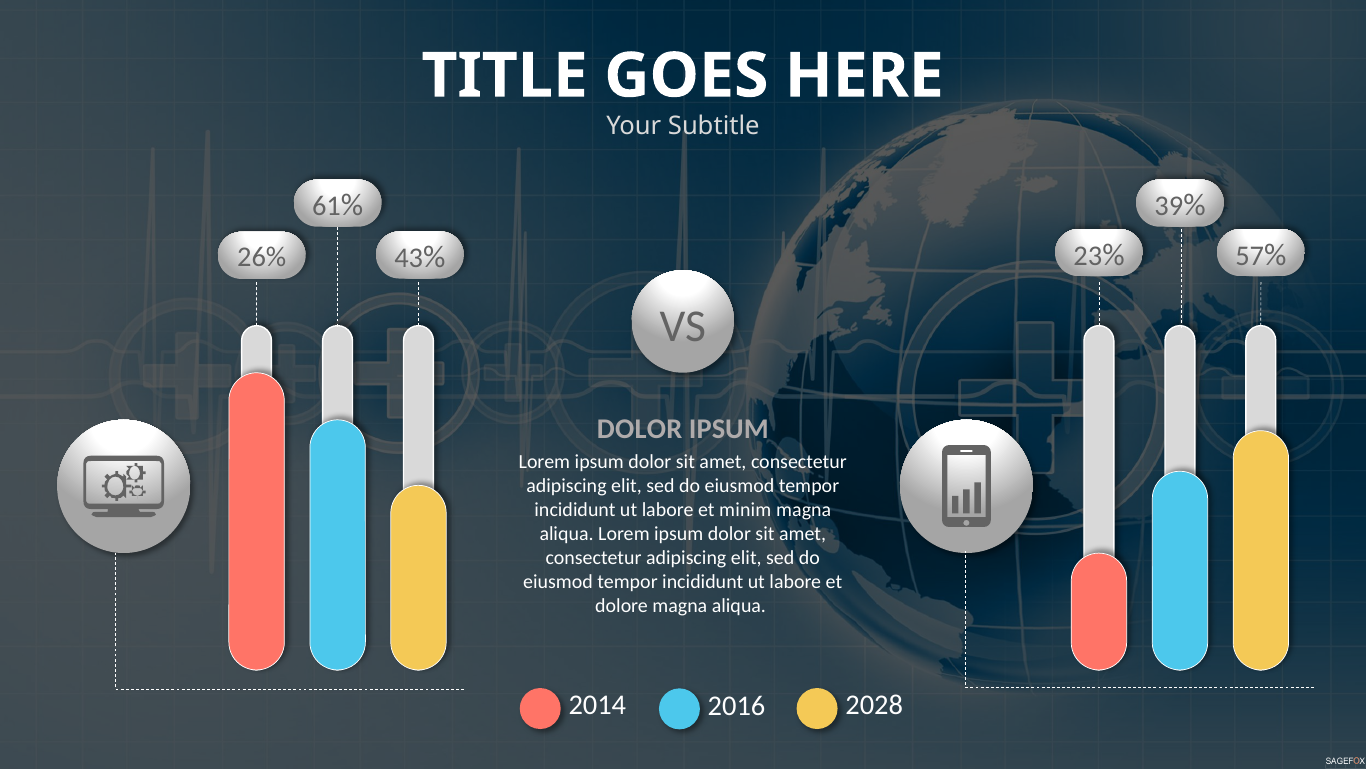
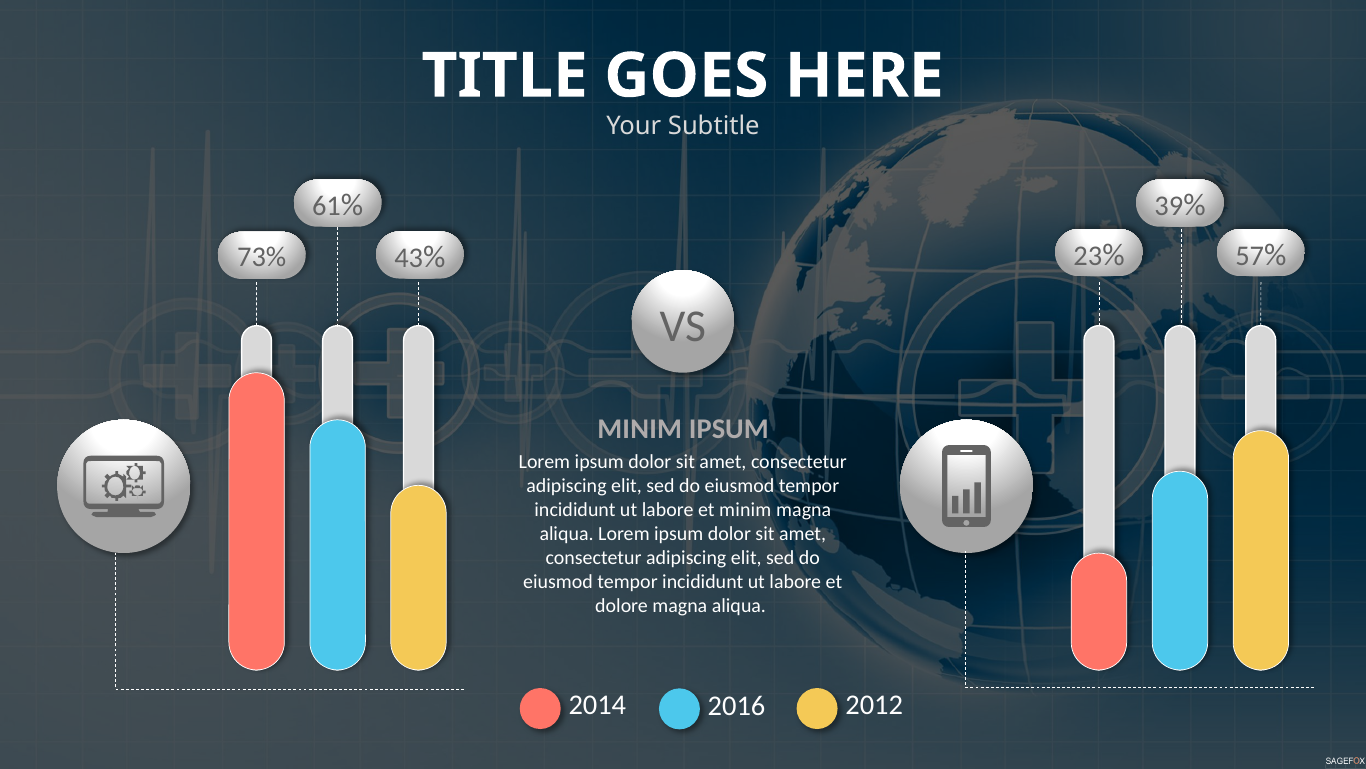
26%: 26% -> 73%
DOLOR at (640, 429): DOLOR -> MINIM
2028: 2028 -> 2012
